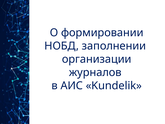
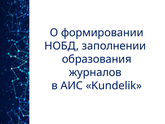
организации: организации -> образования
